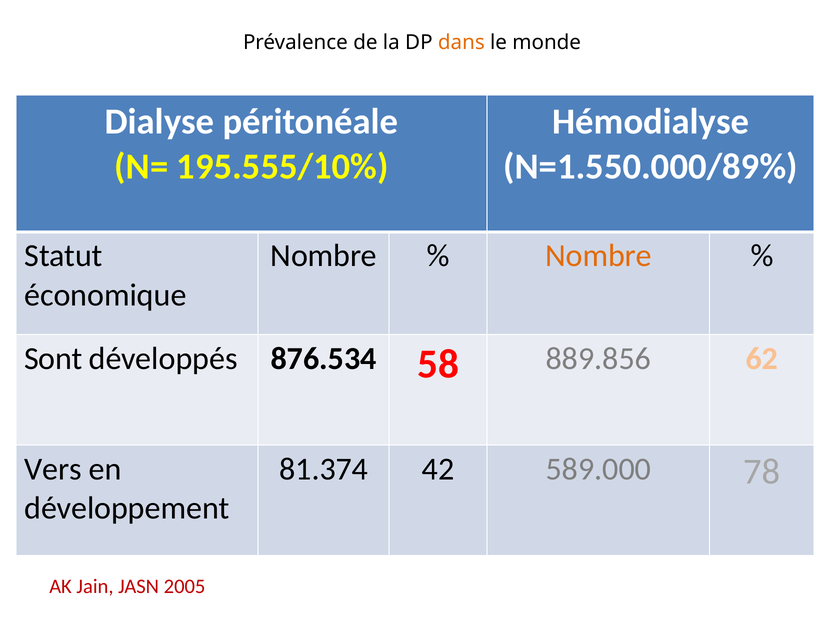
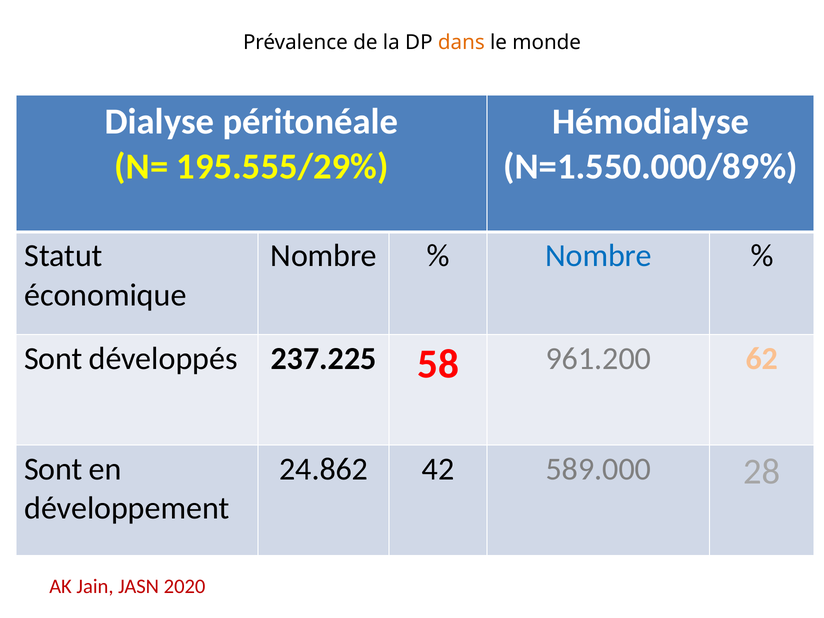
195.555/10%: 195.555/10% -> 195.555/29%
Nombre at (598, 256) colour: orange -> blue
876.534: 876.534 -> 237.225
889.856: 889.856 -> 961.200
Vers at (53, 469): Vers -> Sont
81.374: 81.374 -> 24.862
78: 78 -> 28
2005: 2005 -> 2020
